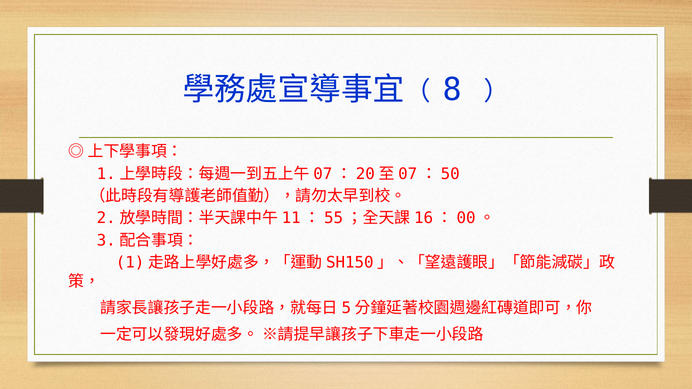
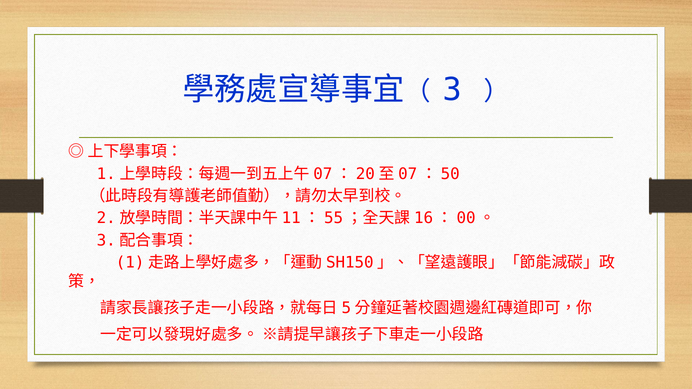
8: 8 -> 3
